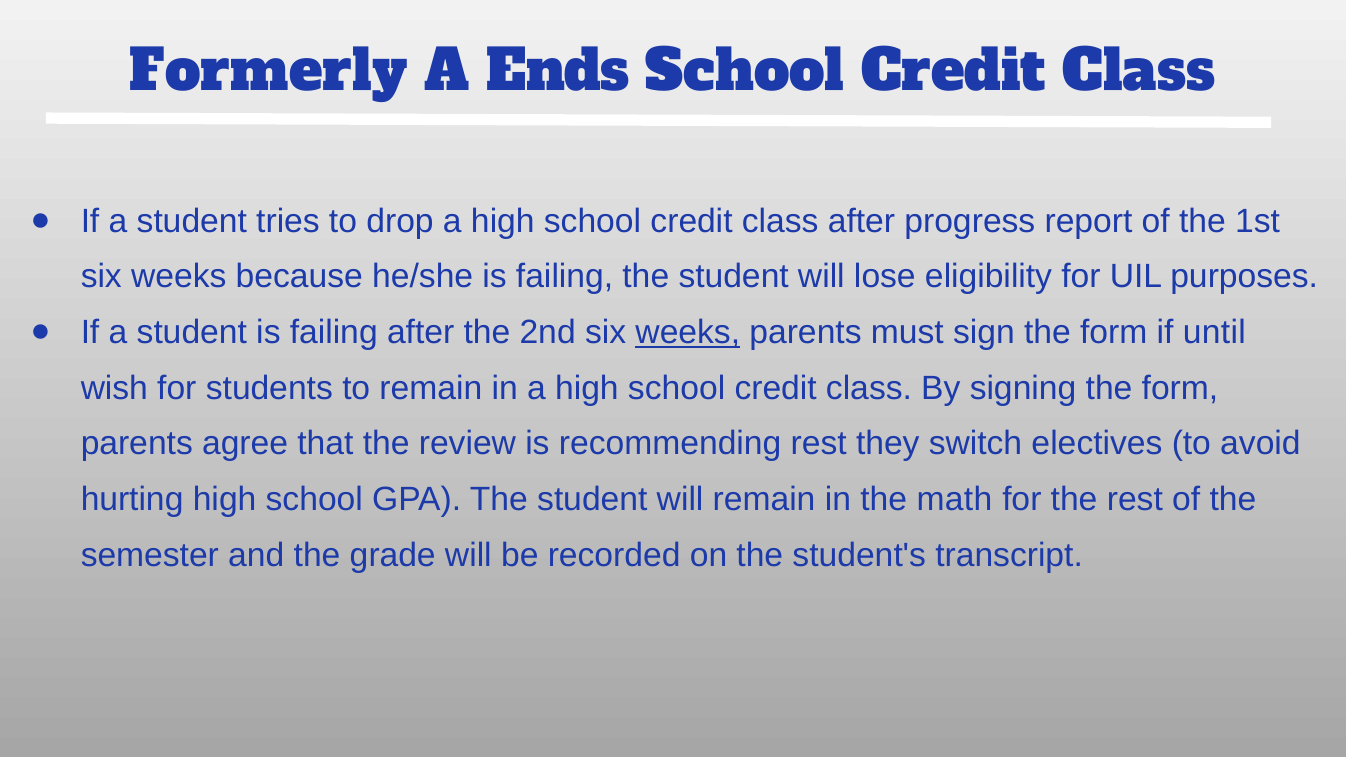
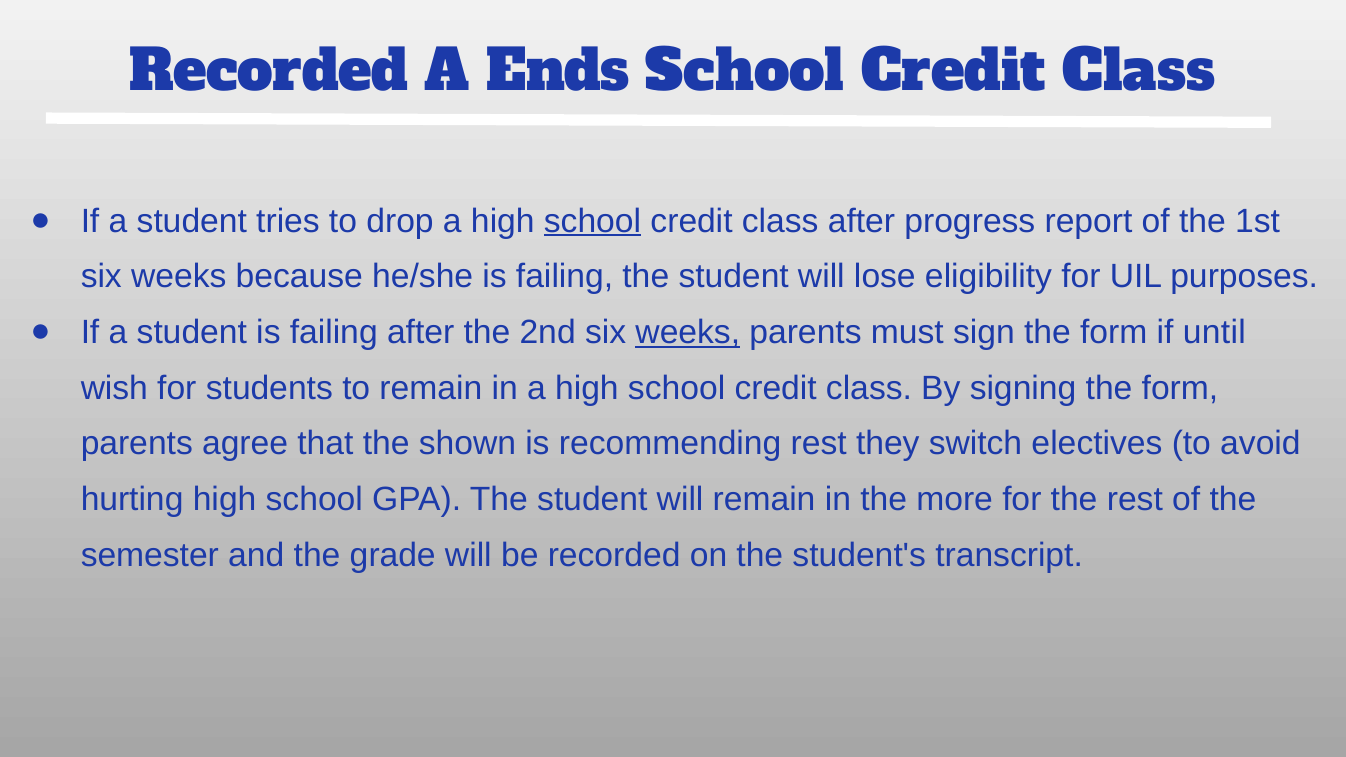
Formerly at (269, 72): Formerly -> Recorded
school at (592, 221) underline: none -> present
review: review -> shown
math: math -> more
